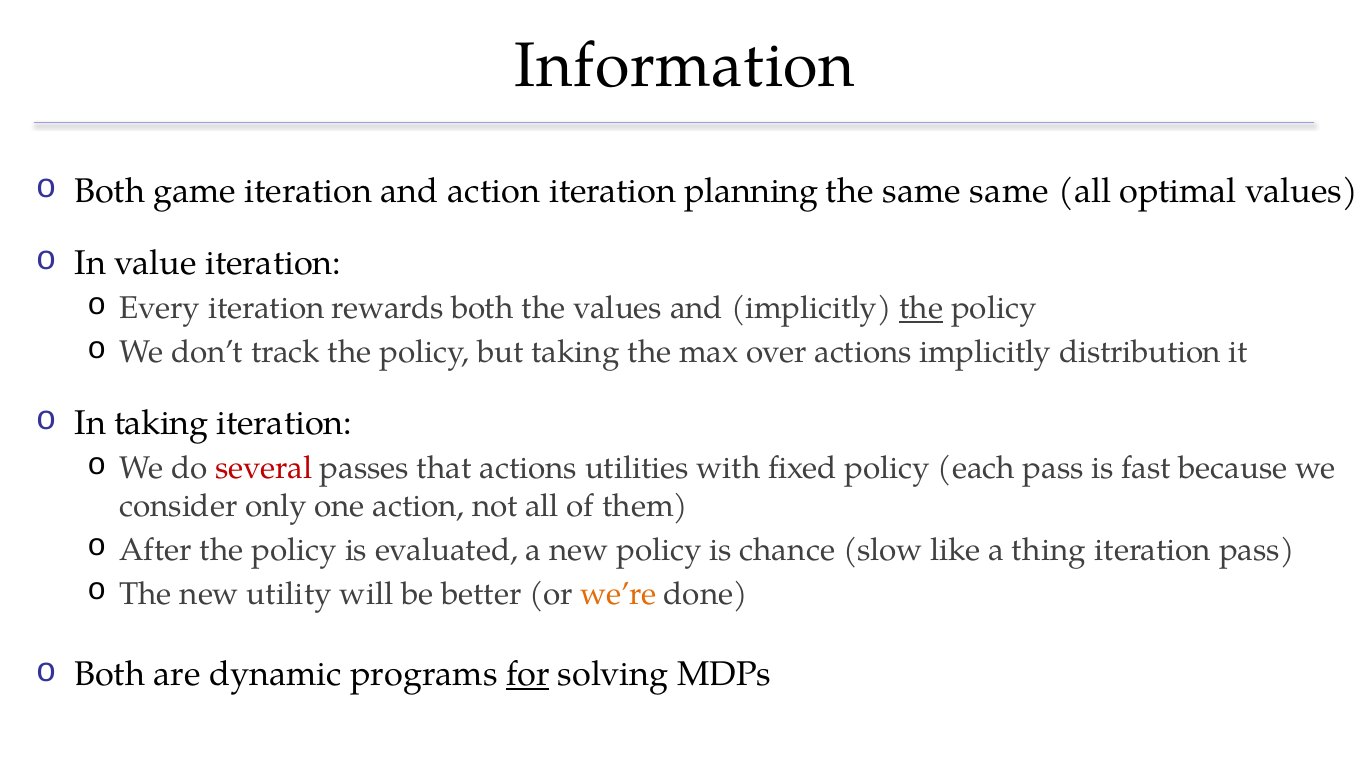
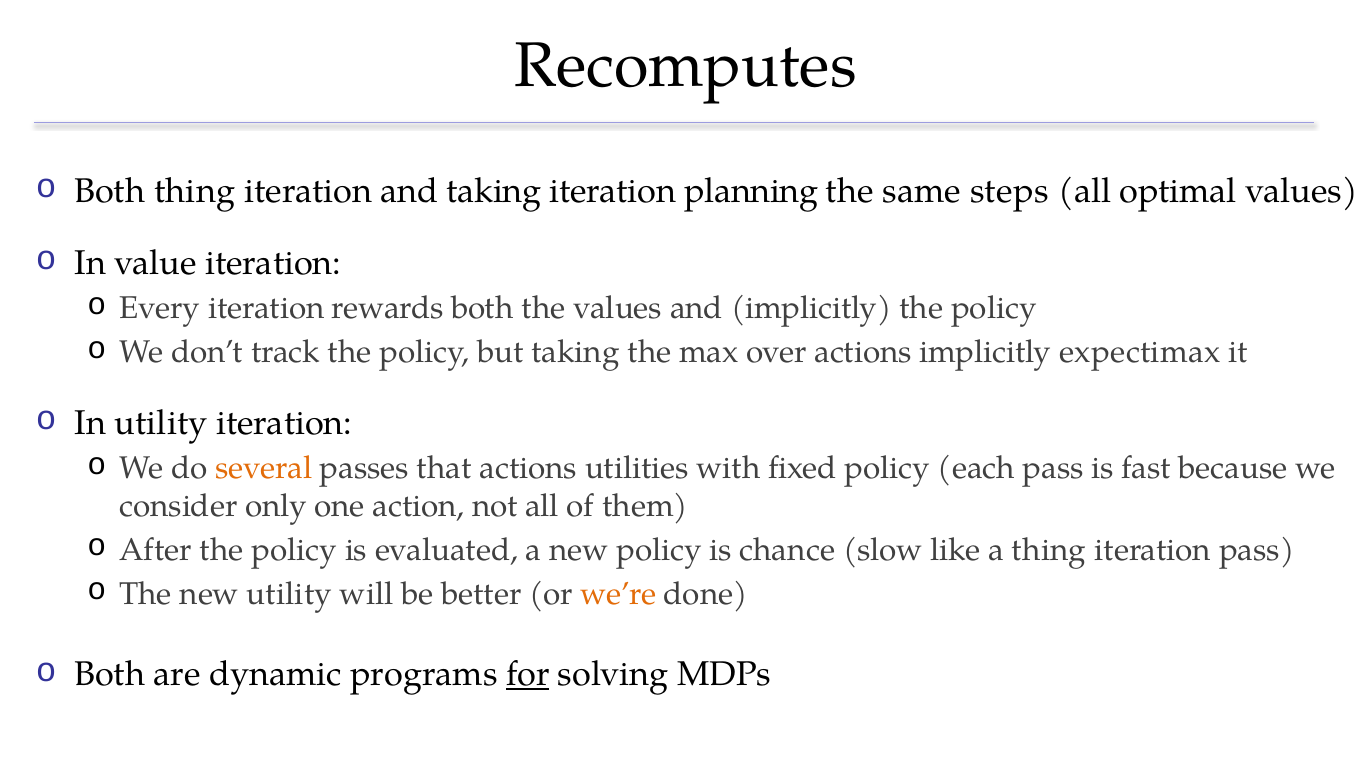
Information: Information -> Recomputes
Both game: game -> thing
and action: action -> taking
same same: same -> steps
the at (921, 308) underline: present -> none
distribution: distribution -> expectimax
In taking: taking -> utility
several colour: red -> orange
